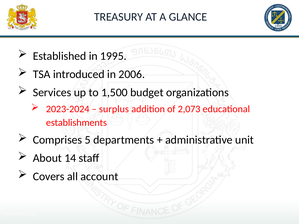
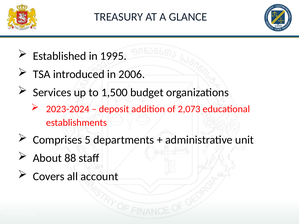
surplus: surplus -> deposit
14: 14 -> 88
